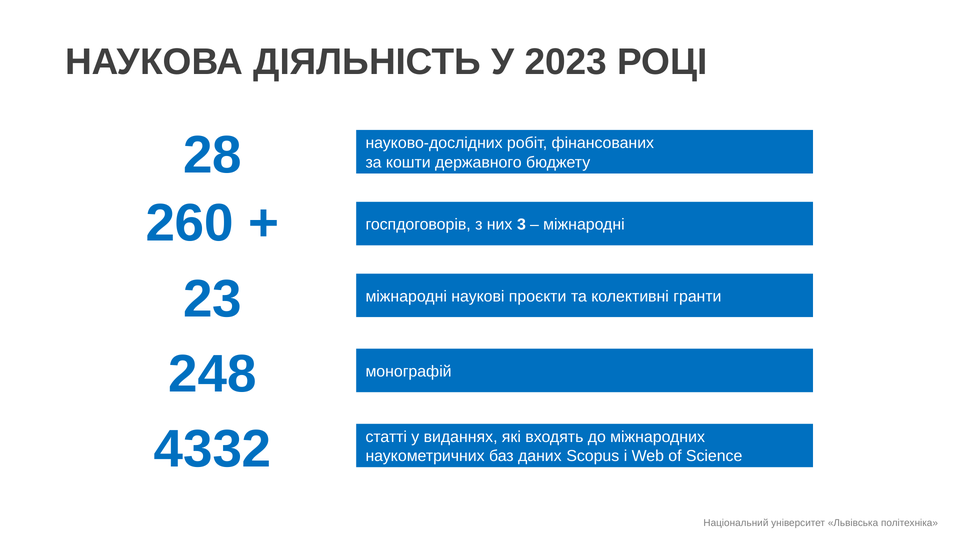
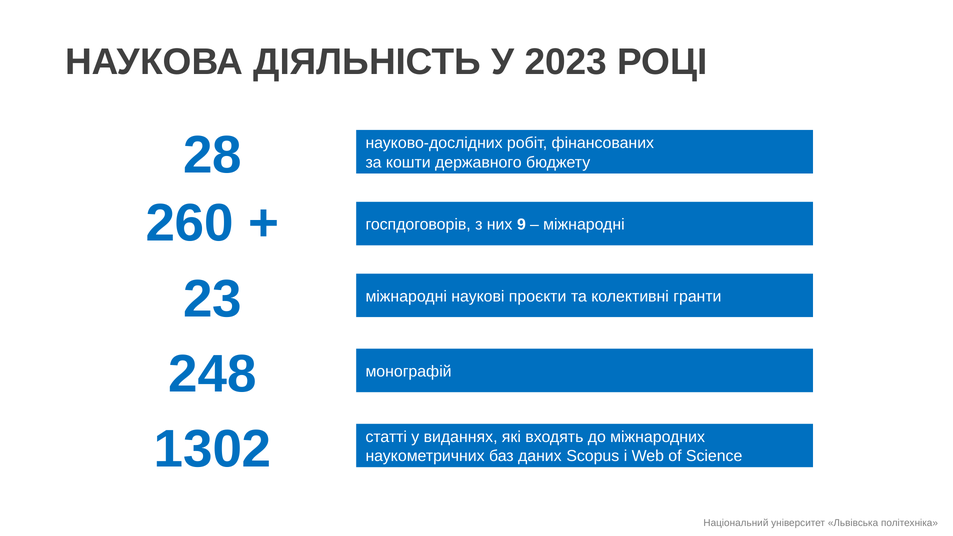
3: 3 -> 9
4332: 4332 -> 1302
